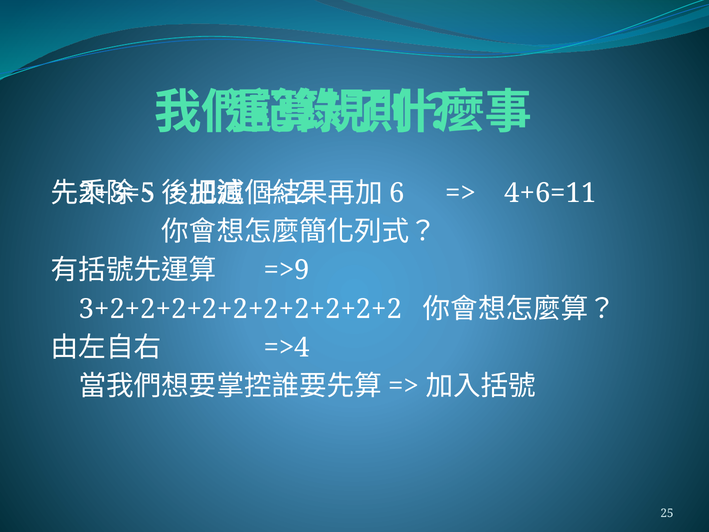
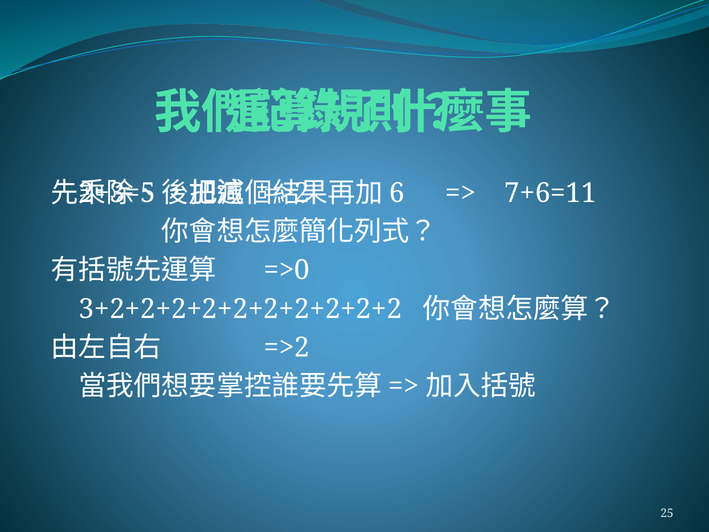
4+6=11: 4+6=11 -> 7+6=11
=>9: =>9 -> =>0
=>4 at (287, 347): =>4 -> =>2
